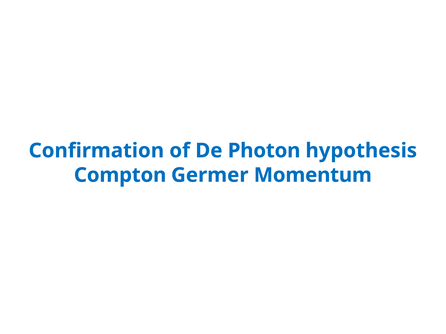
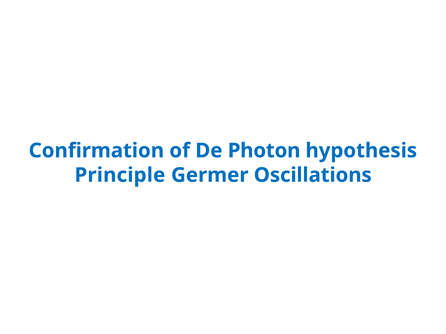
Compton: Compton -> Principle
Momentum: Momentum -> Oscillations
